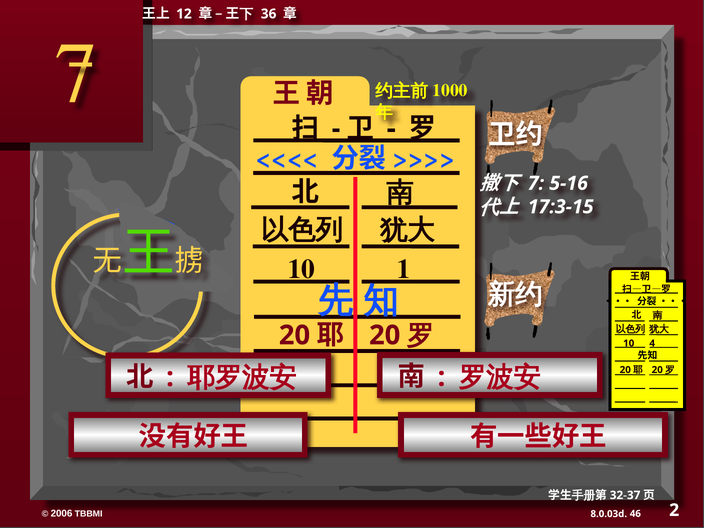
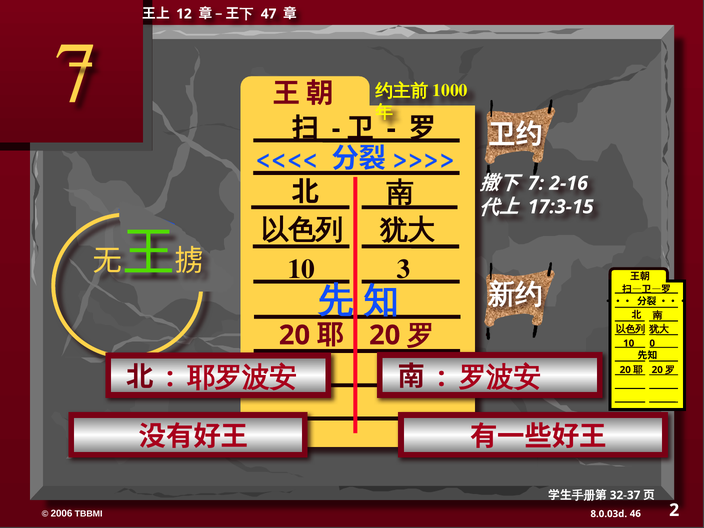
36: 36 -> 47
5-16: 5-16 -> 2-16
1: 1 -> 3
4: 4 -> 0
